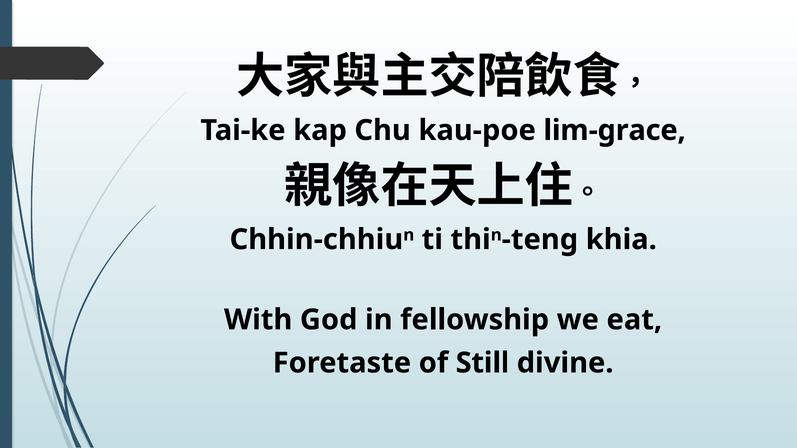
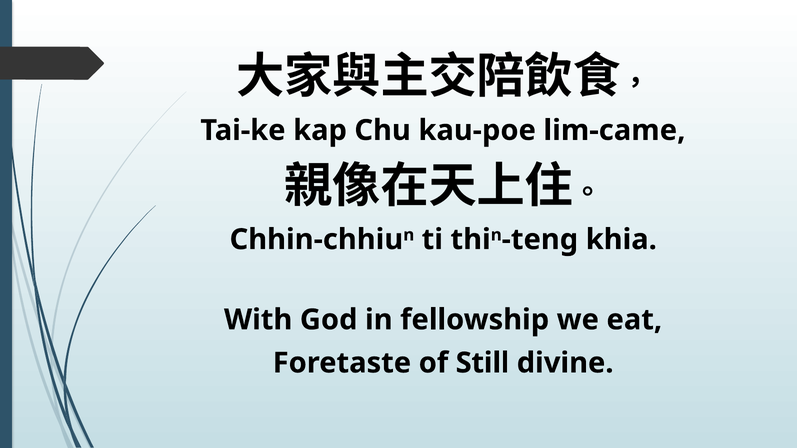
lim-grace: lim-grace -> lim-came
